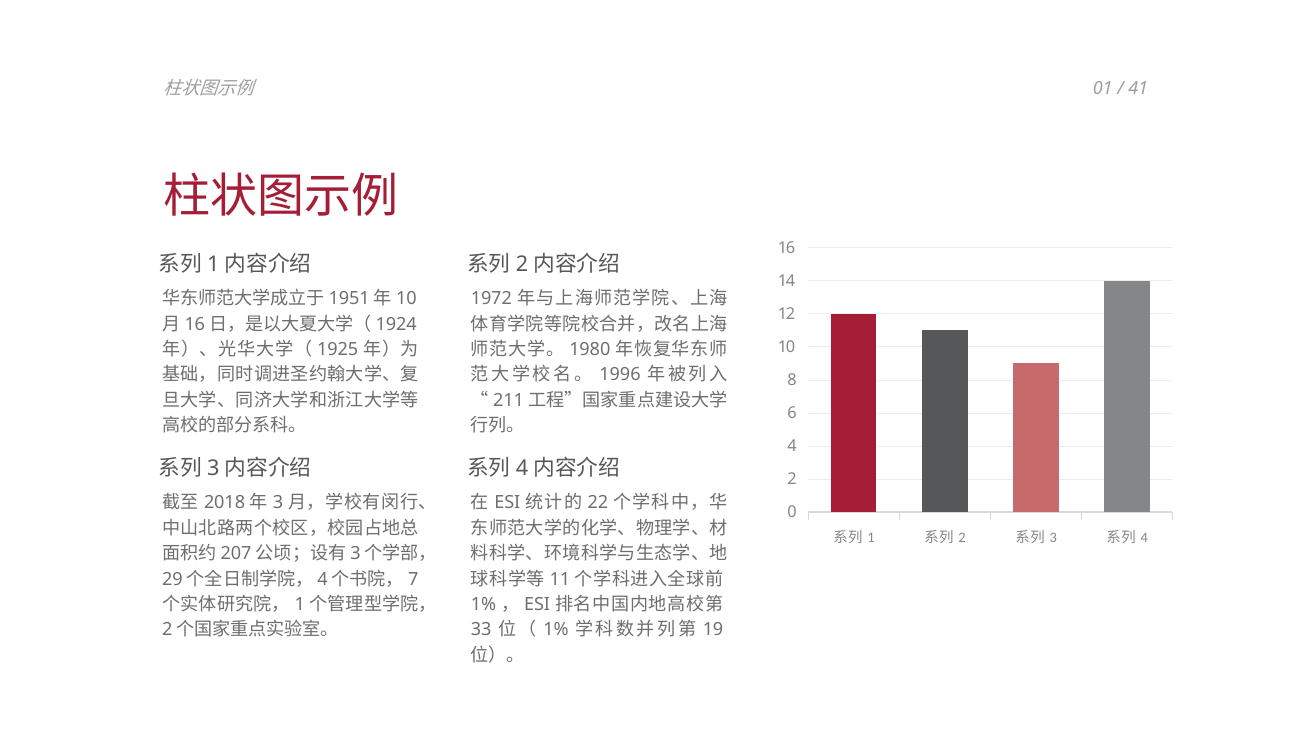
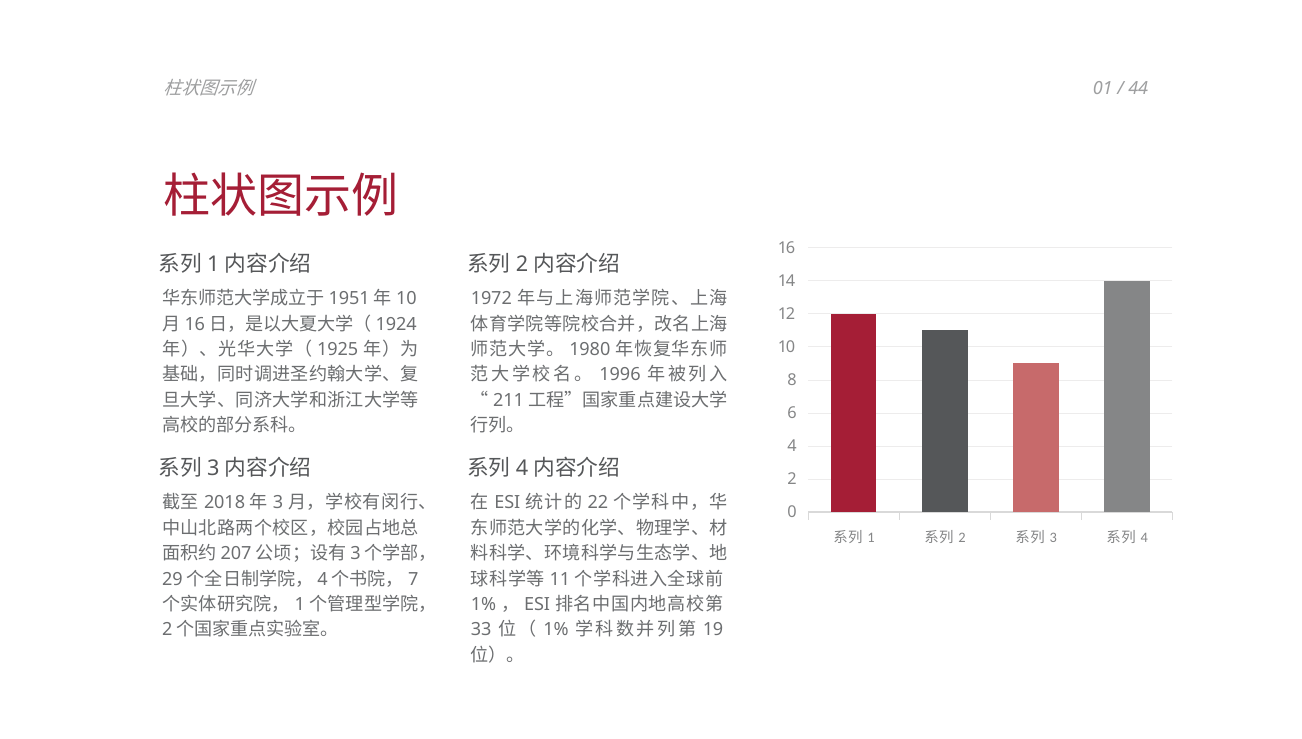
41: 41 -> 44
